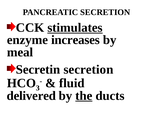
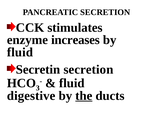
stimulates underline: present -> none
meal at (20, 52): meal -> fluid
delivered: delivered -> digestive
